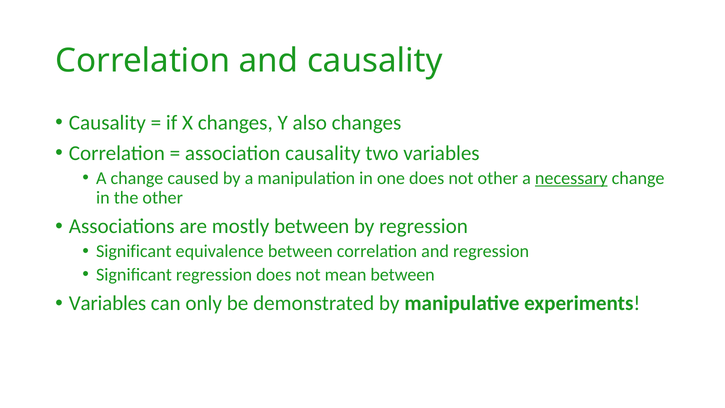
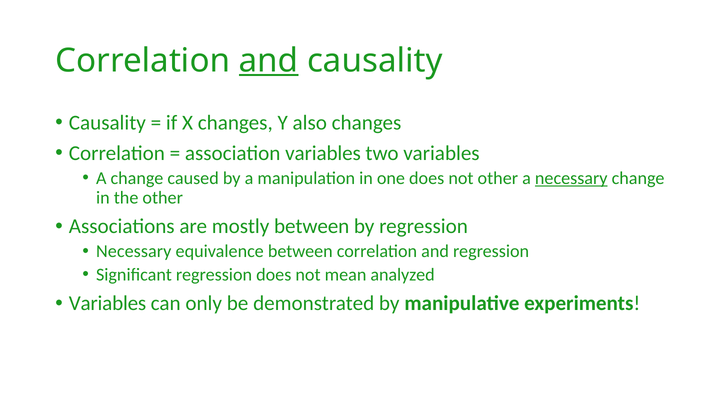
and at (269, 61) underline: none -> present
association causality: causality -> variables
Significant at (134, 251): Significant -> Necessary
mean between: between -> analyzed
